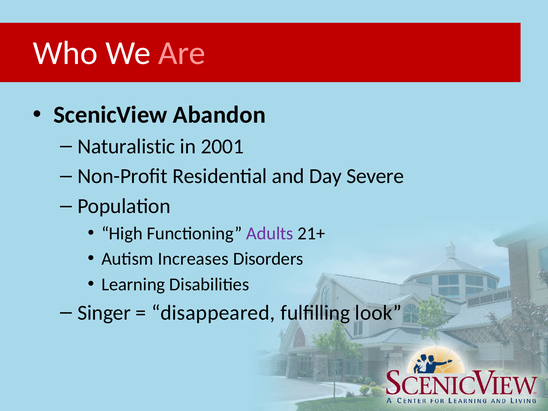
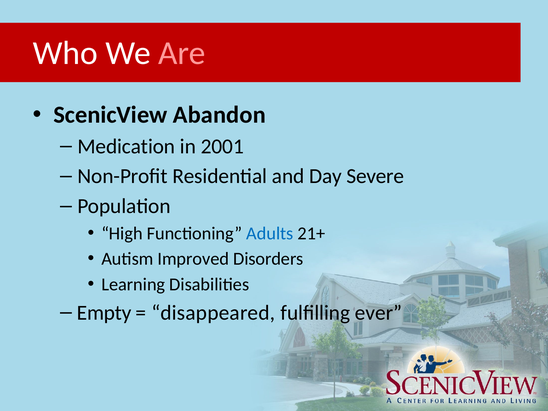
Naturalistic: Naturalistic -> Medication
Adults colour: purple -> blue
Increases: Increases -> Improved
Singer: Singer -> Empty
look: look -> ever
